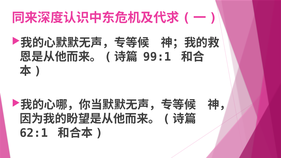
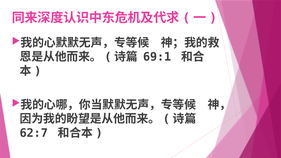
99:1: 99:1 -> 69:1
62:1: 62:1 -> 62:7
